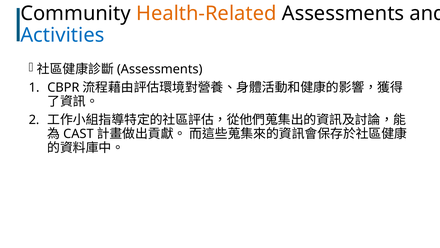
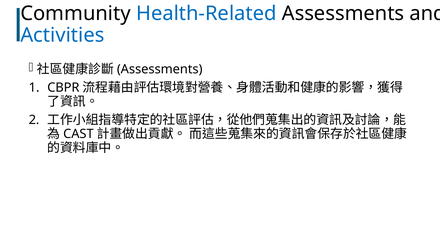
Health-Related colour: orange -> blue
